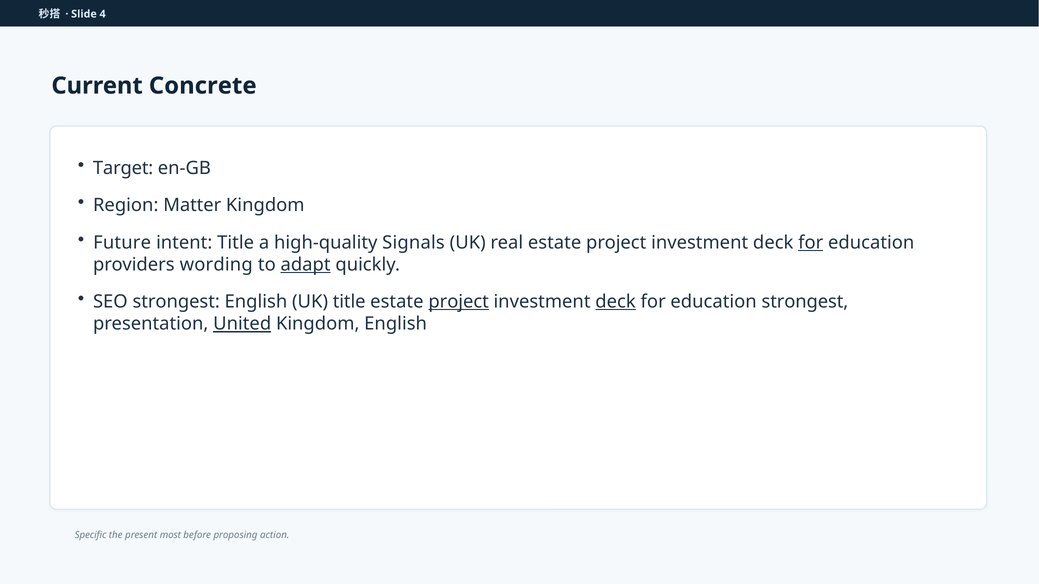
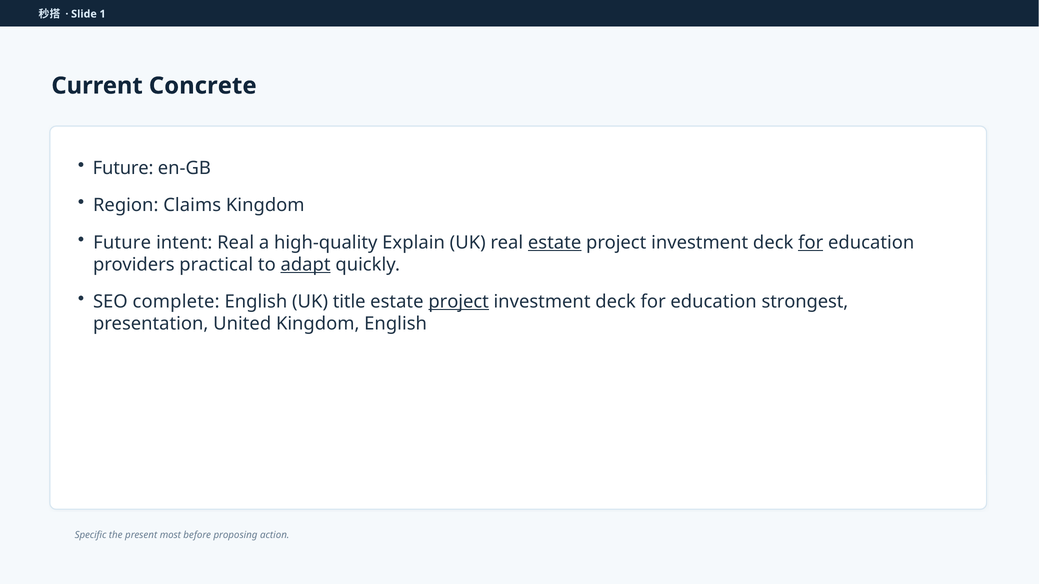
4: 4 -> 1
Target at (123, 168): Target -> Future
Matter: Matter -> Claims
intent Title: Title -> Real
Signals: Signals -> Explain
estate at (555, 243) underline: none -> present
wording: wording -> practical
SEO strongest: strongest -> complete
deck at (616, 302) underline: present -> none
United underline: present -> none
